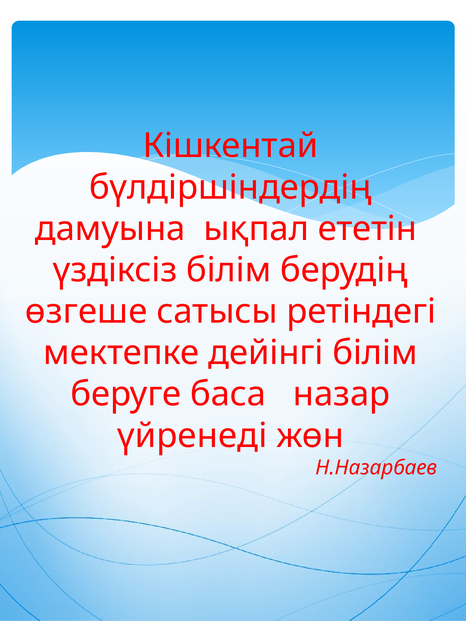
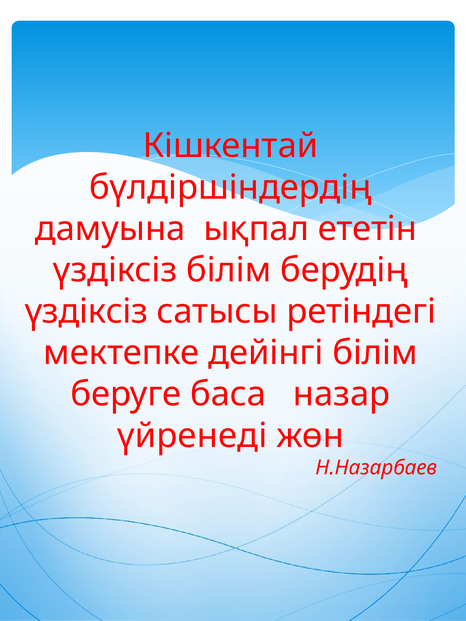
өзгеше at (86, 312): өзгеше -> үздіксіз
